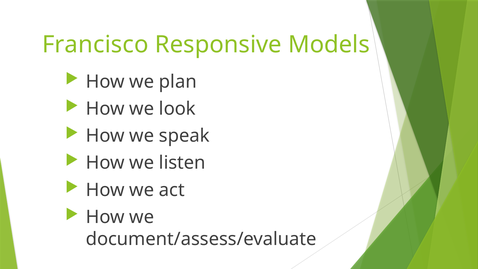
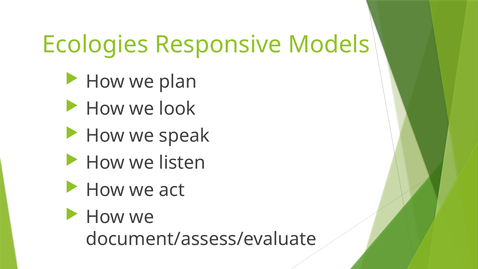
Francisco: Francisco -> Ecologies
